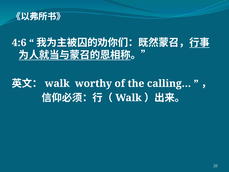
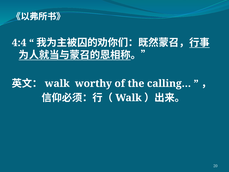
4:6: 4:6 -> 4:4
